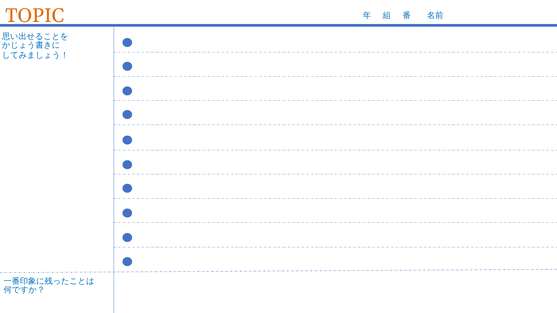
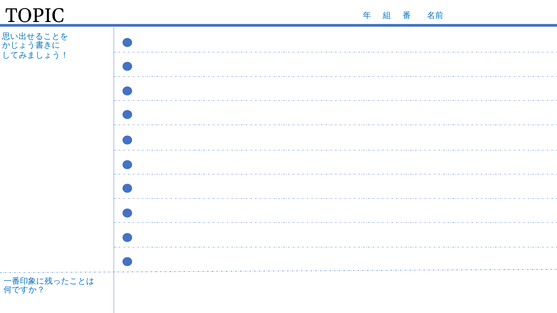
TOPIC colour: orange -> black
